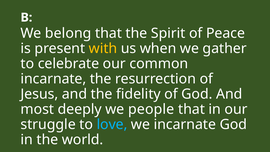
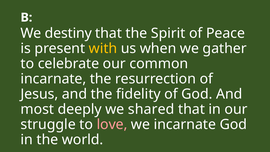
belong: belong -> destiny
people: people -> shared
love colour: light blue -> pink
